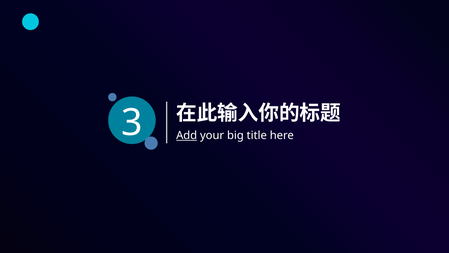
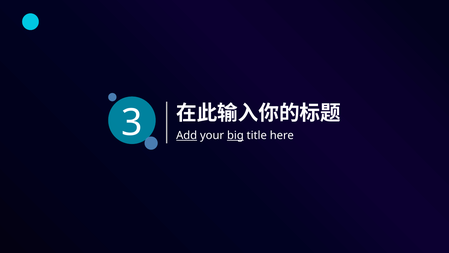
big underline: none -> present
